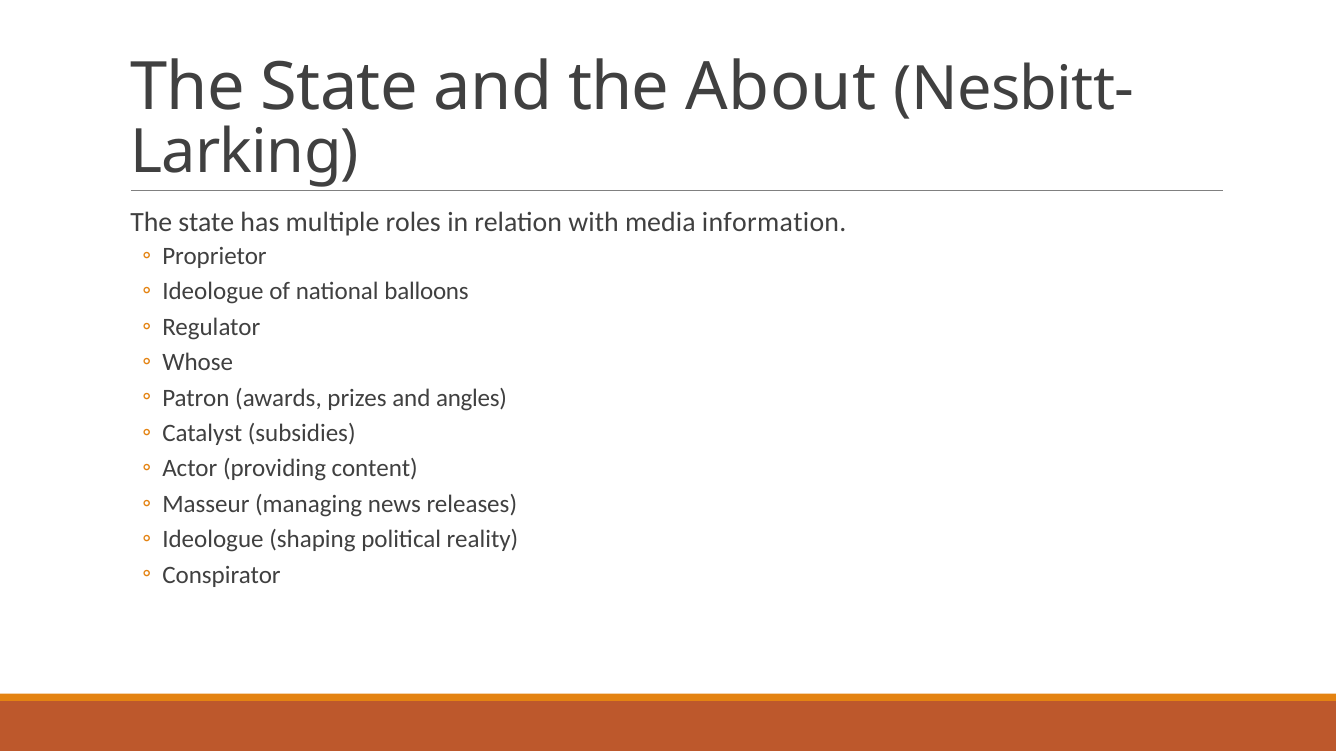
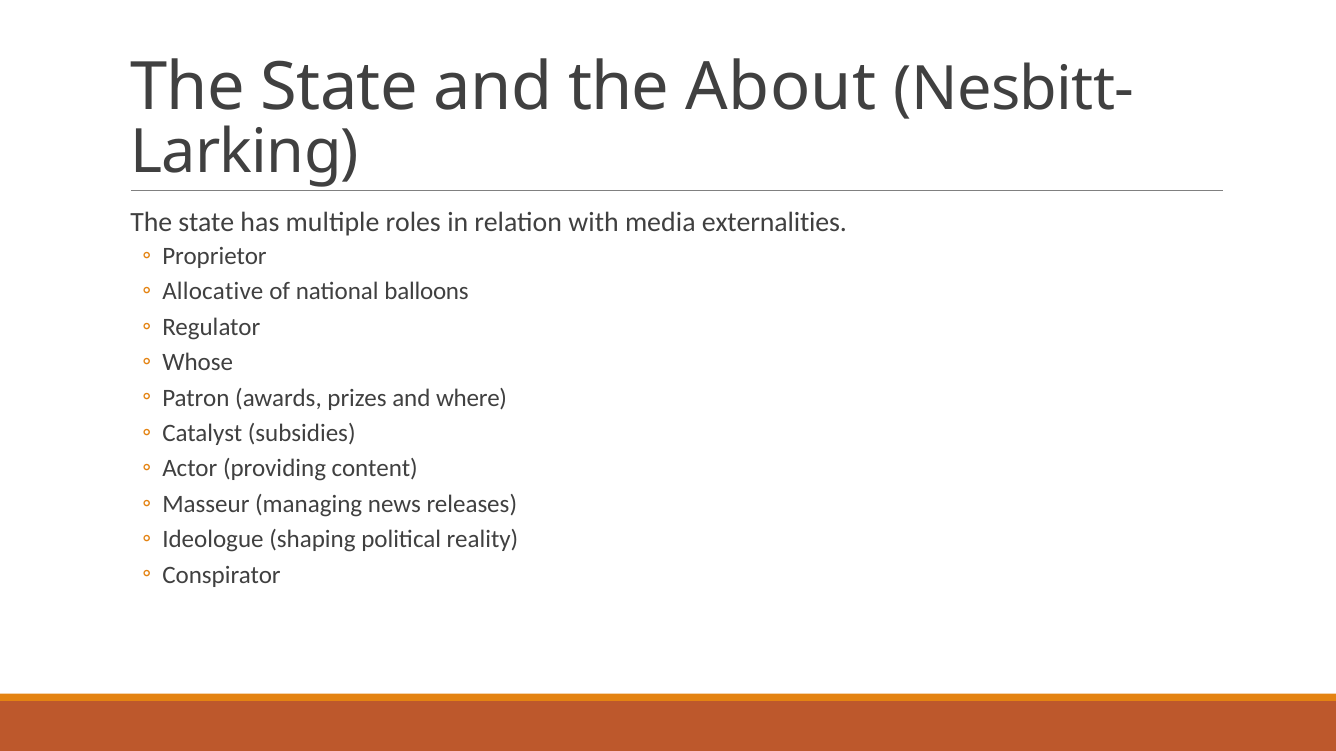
information: information -> externalities
Ideologue at (213, 292): Ideologue -> Allocative
angles: angles -> where
